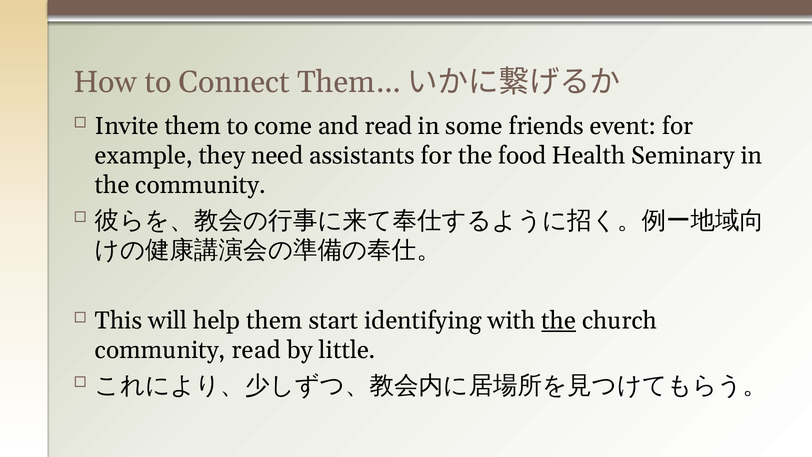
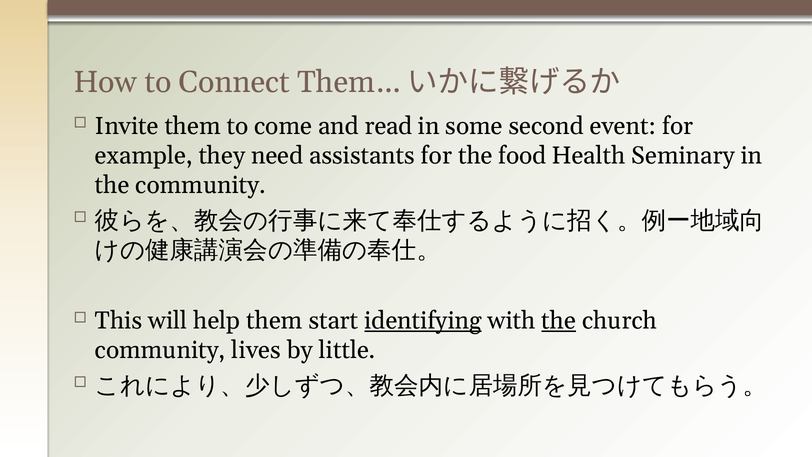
friends: friends -> second
identifying underline: none -> present
community read: read -> lives
